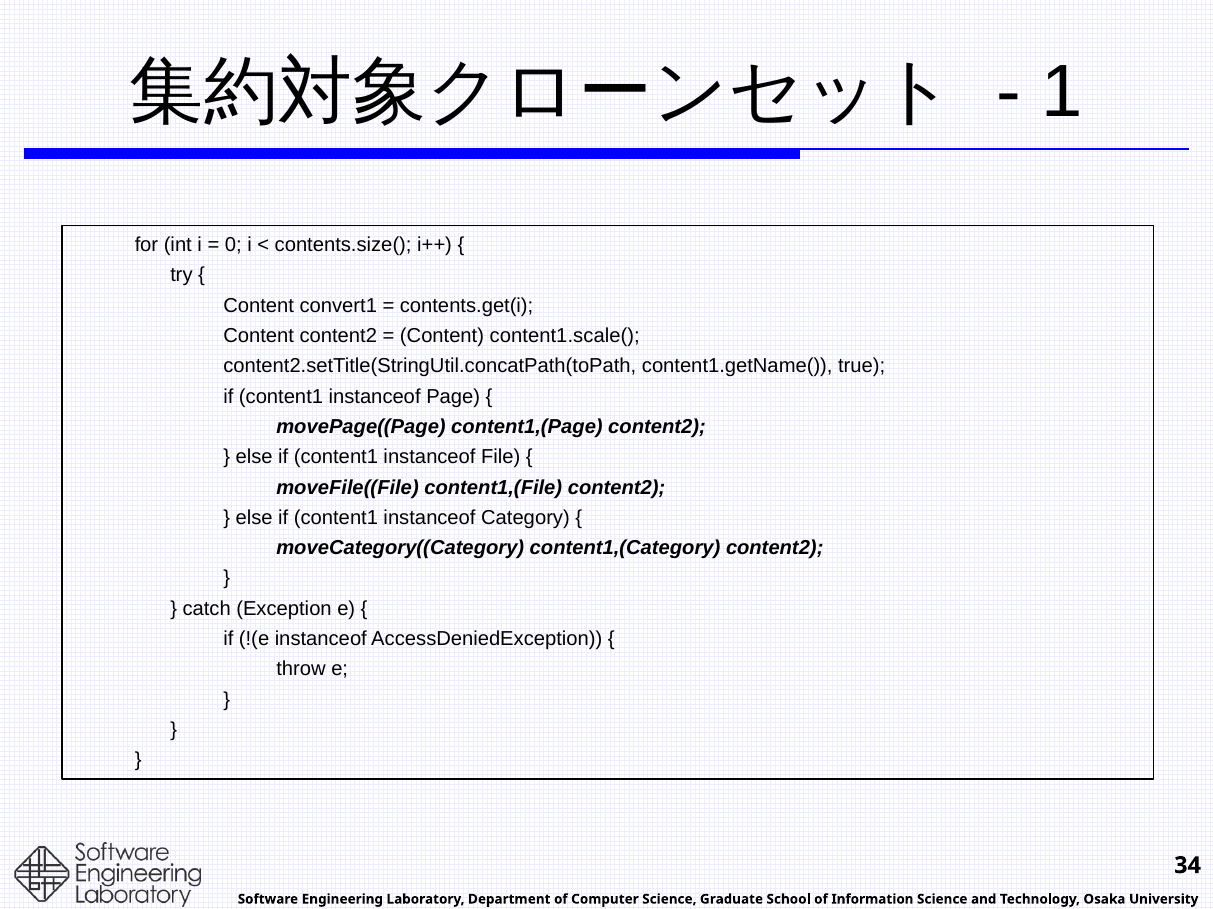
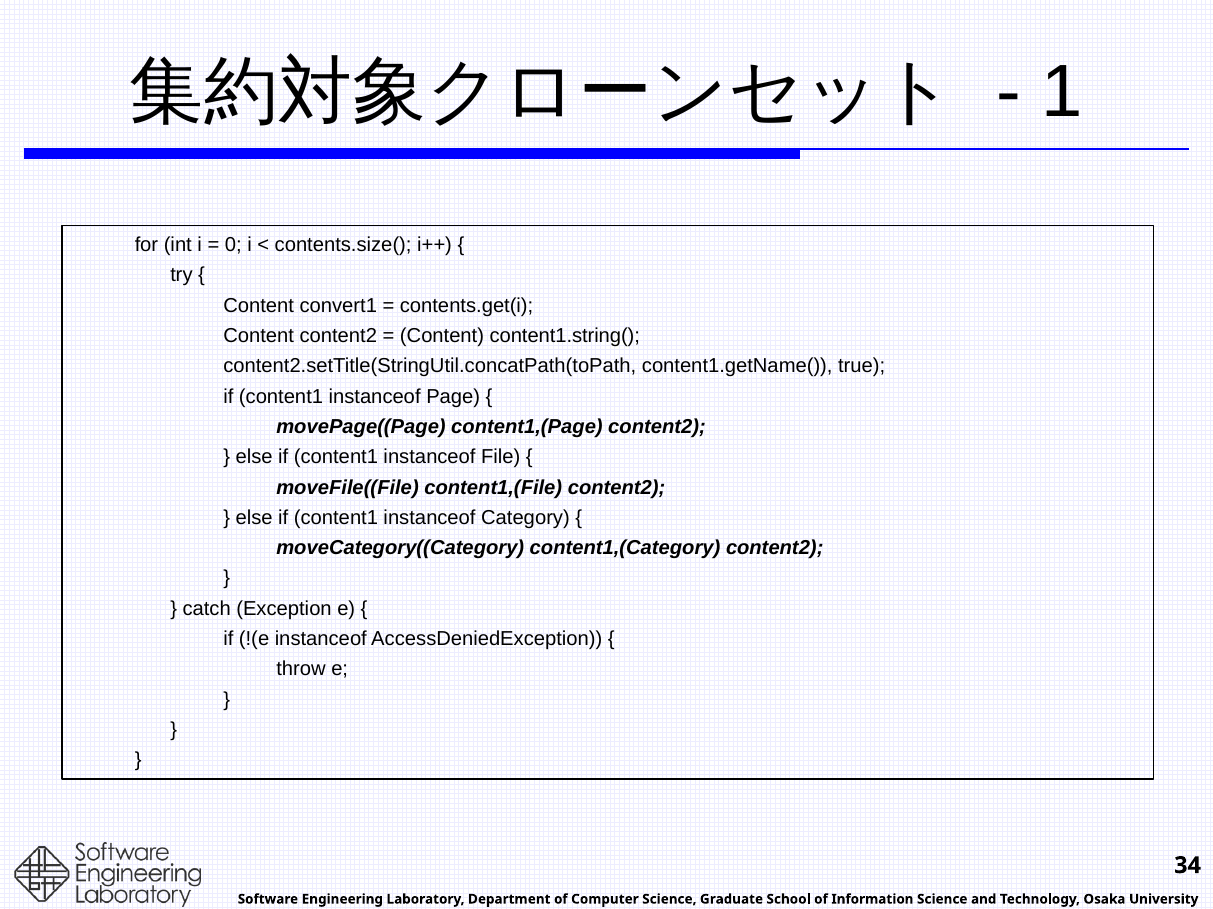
content1.scale(: content1.scale( -> content1.string(
